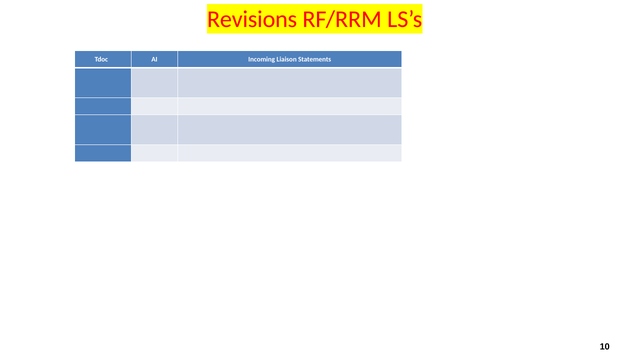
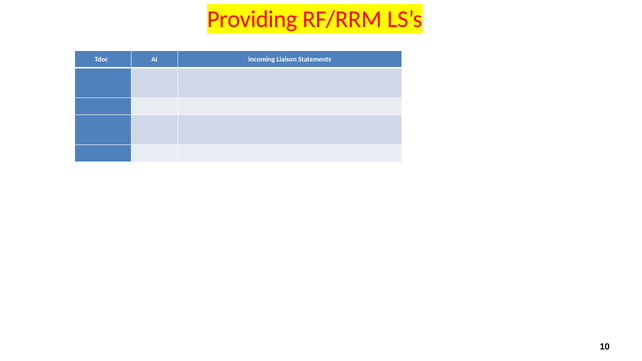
Revisions: Revisions -> Providing
